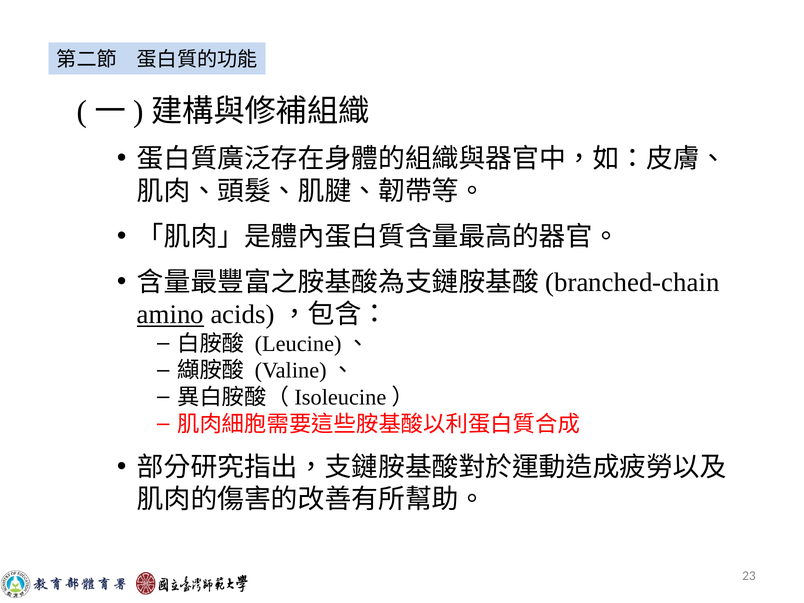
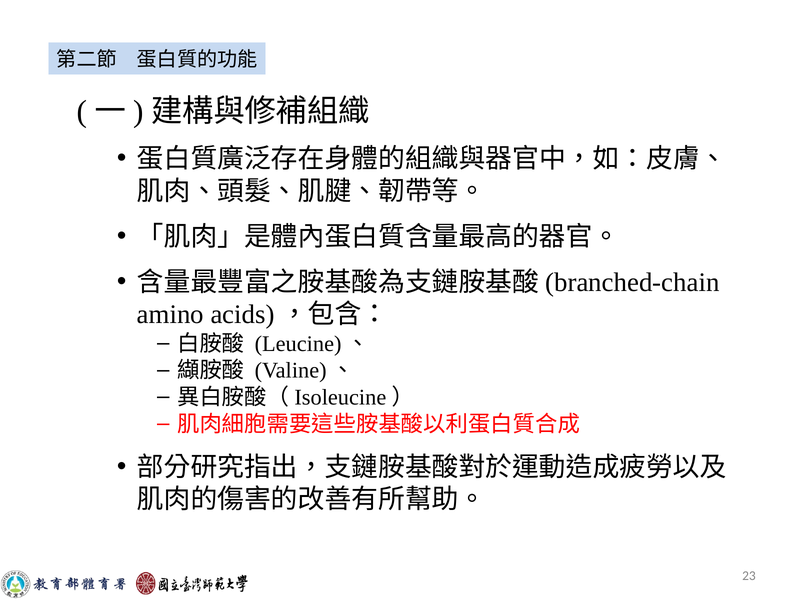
amino underline: present -> none
